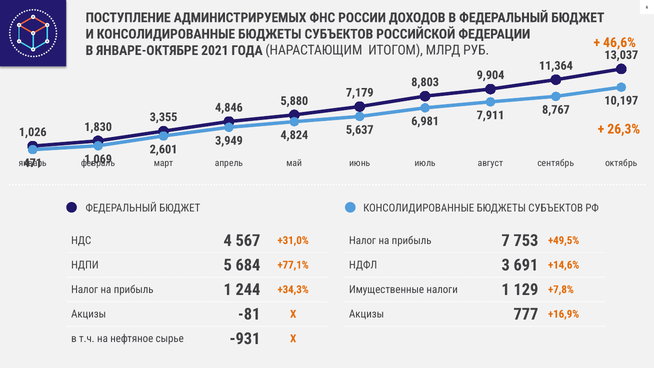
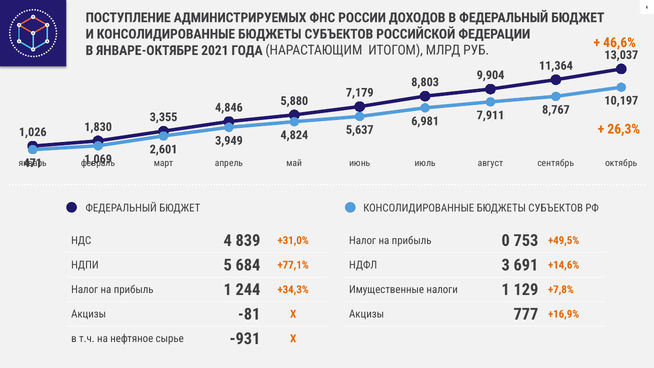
567: 567 -> 839
7: 7 -> 0
